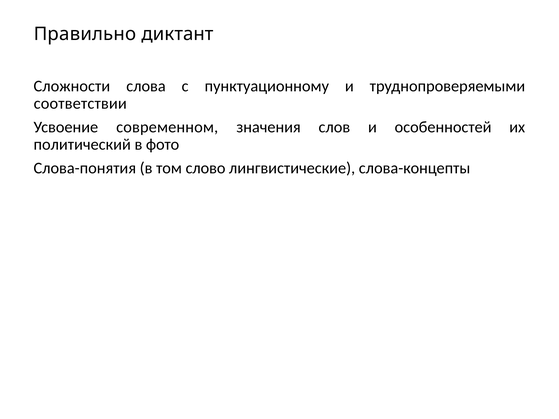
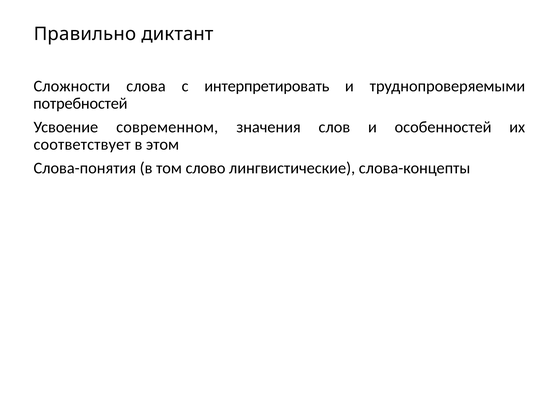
пунктуационному: пунктуационному -> интерпретировать
соответствии: соответствии -> потребностей
политический: политический -> соответствует
фото: фото -> этом
